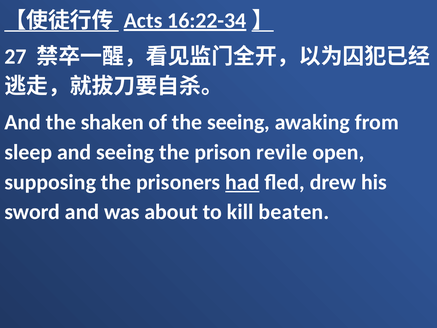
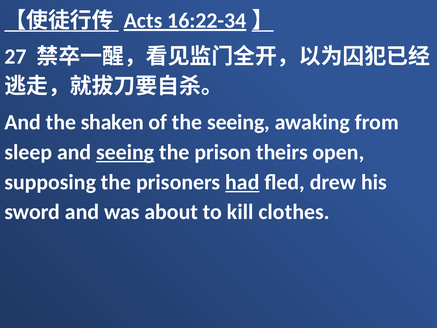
seeing at (125, 152) underline: none -> present
revile: revile -> theirs
beaten: beaten -> clothes
